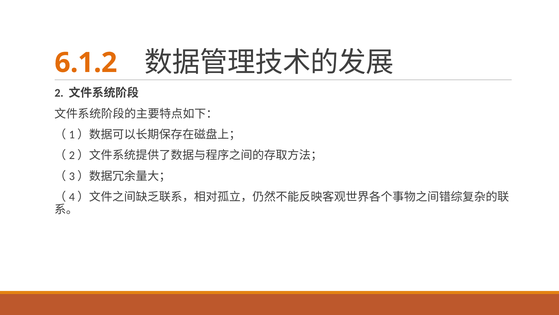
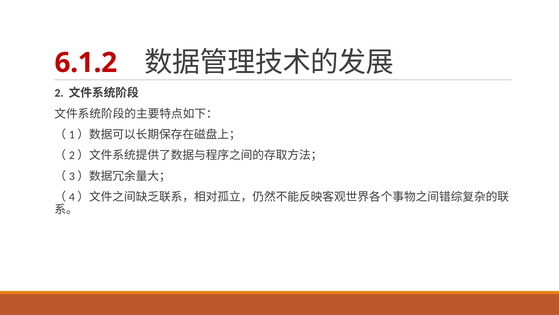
6.1.2 colour: orange -> red
